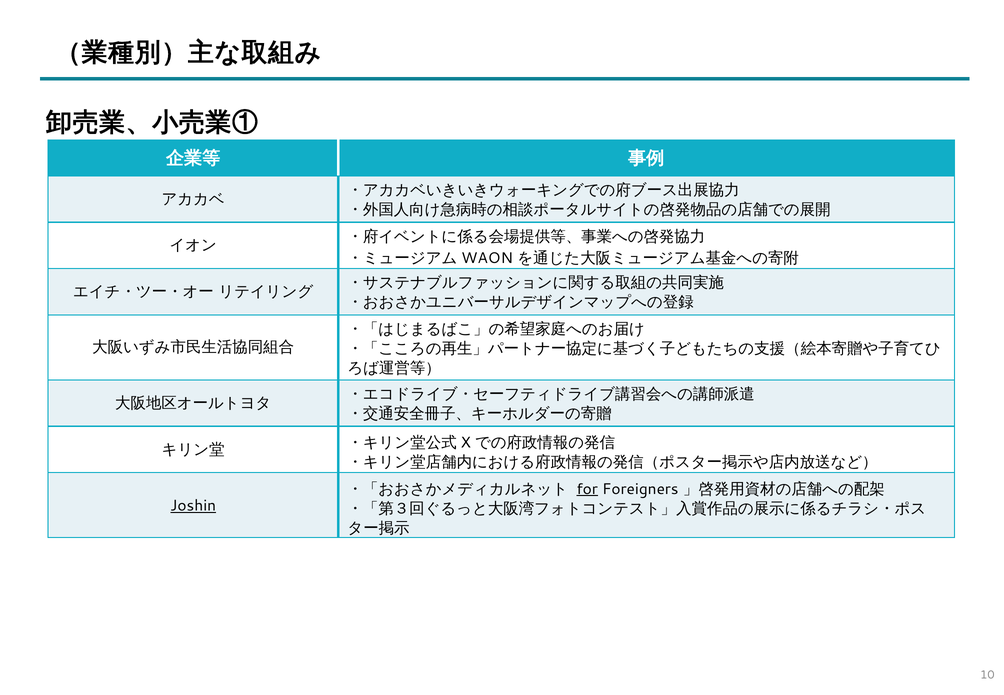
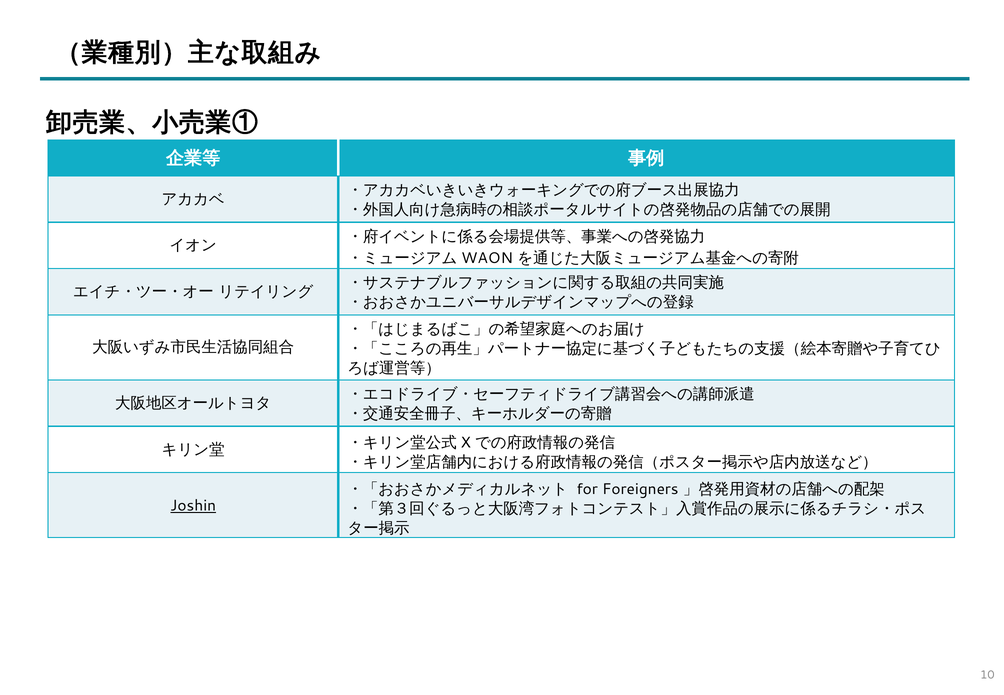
for underline: present -> none
